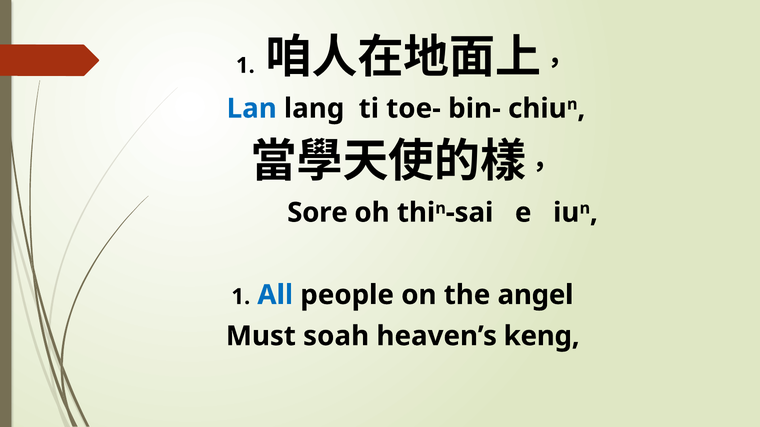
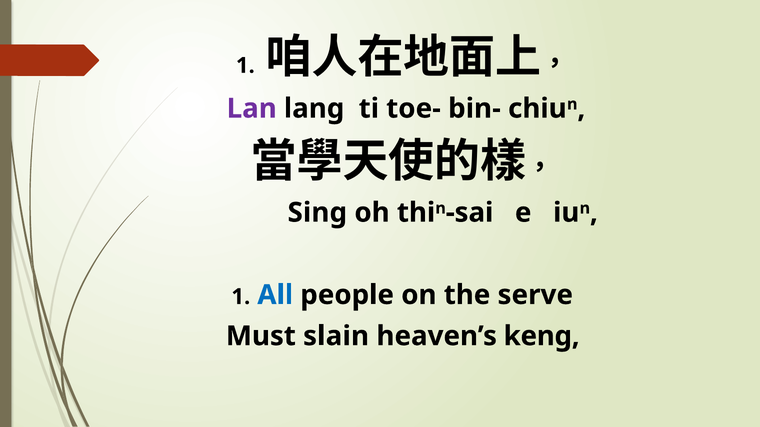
Lan colour: blue -> purple
Sore: Sore -> Sing
angel: angel -> serve
soah: soah -> slain
